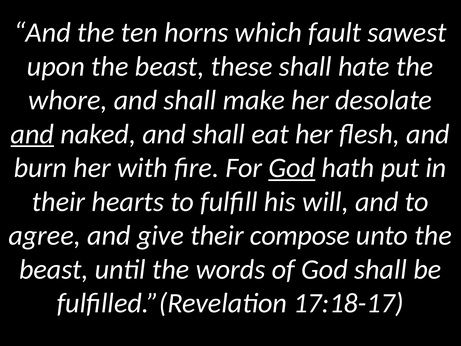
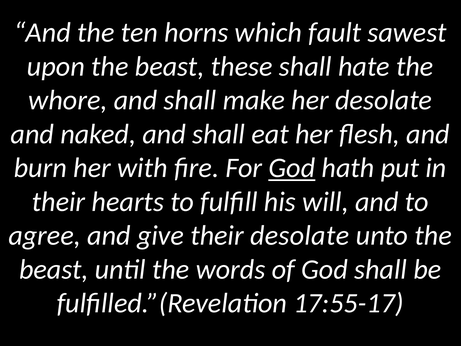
and at (32, 134) underline: present -> none
their compose: compose -> desolate
17:18-17: 17:18-17 -> 17:55-17
